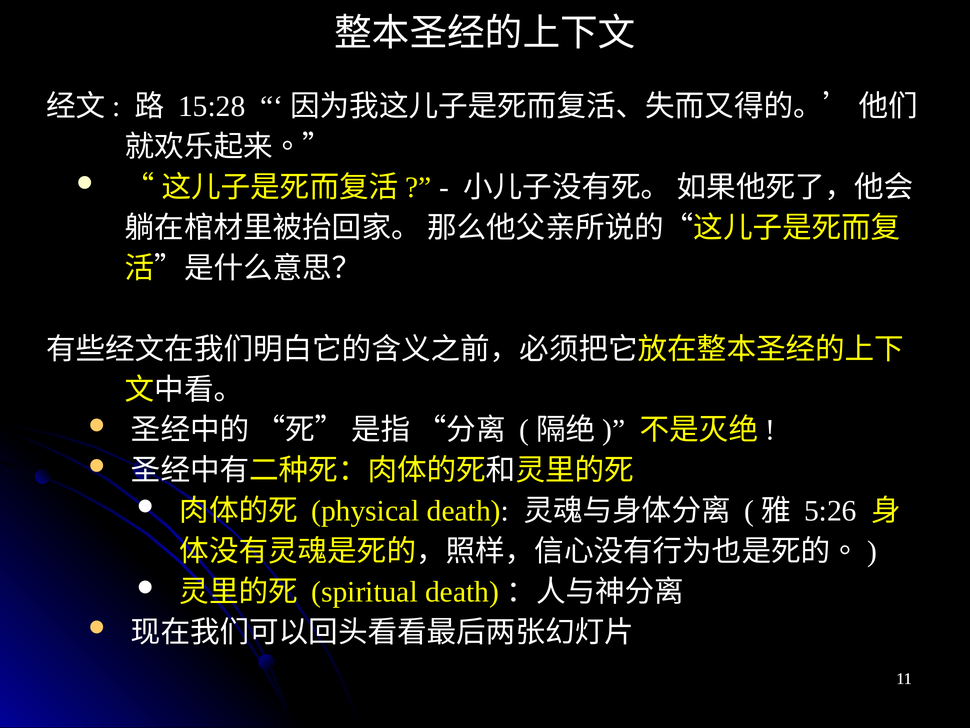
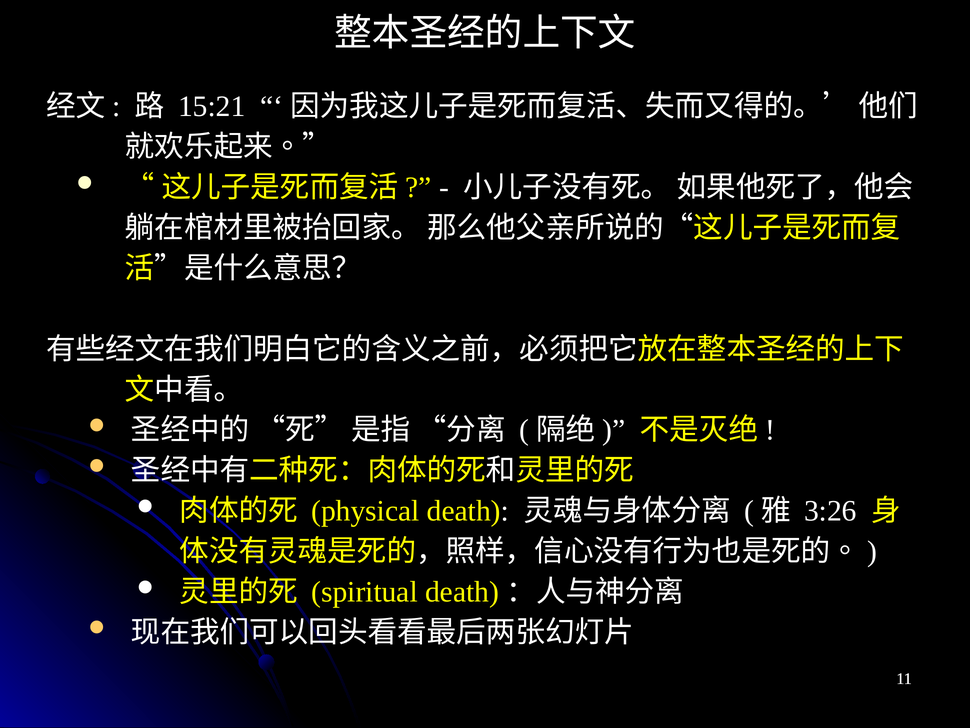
15:28: 15:28 -> 15:21
5:26: 5:26 -> 3:26
